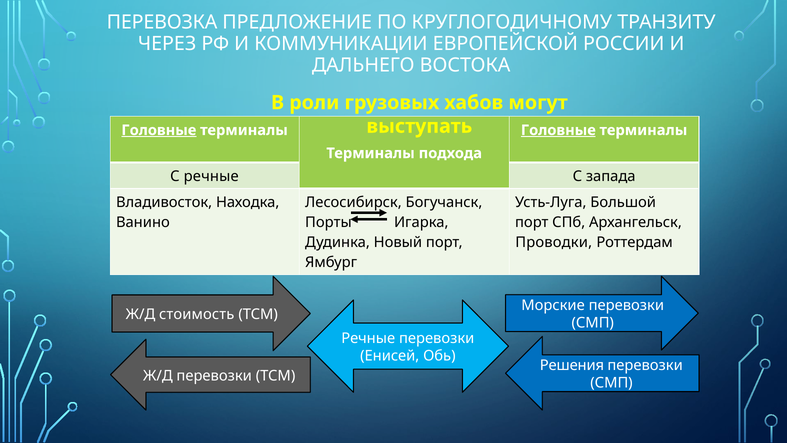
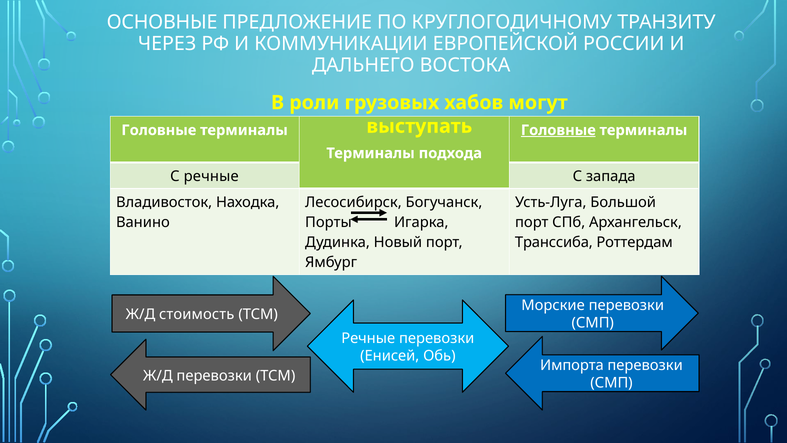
ПЕРЕВОЗКА: ПЕРЕВОЗКА -> ОСНОВНЫЕ
Головные at (159, 130) underline: present -> none
Проводки: Проводки -> Транссиба
Решения: Решения -> Импорта
